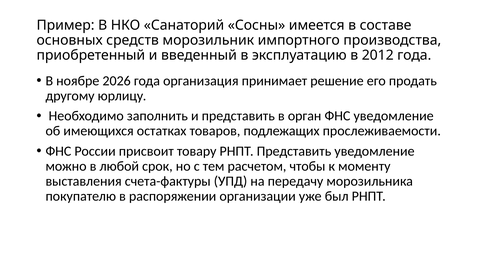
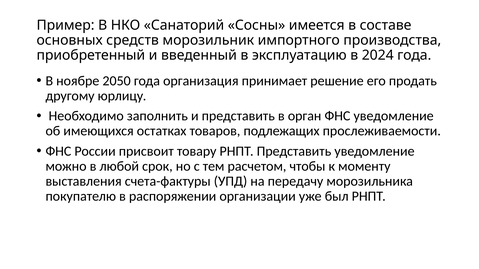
2012: 2012 -> 2024
2026: 2026 -> 2050
